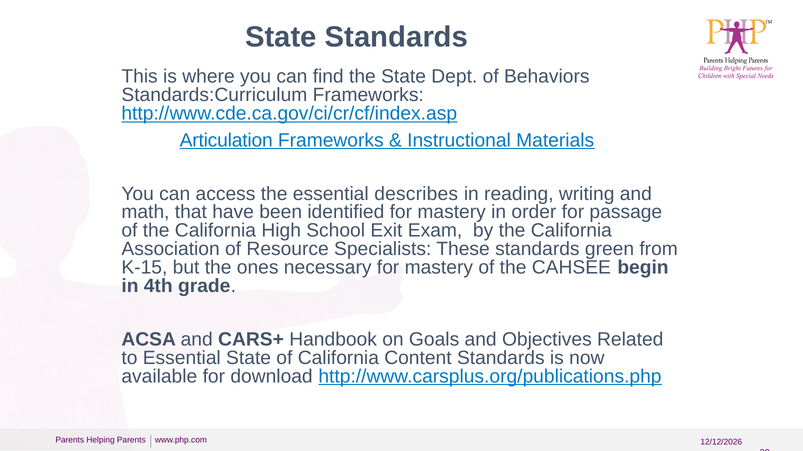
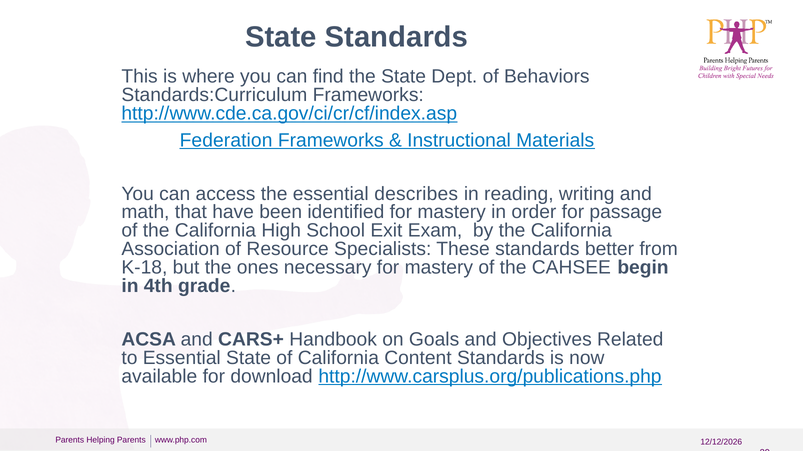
Articulation: Articulation -> Federation
green: green -> better
K-15: K-15 -> K-18
